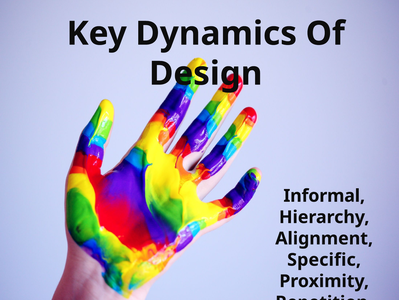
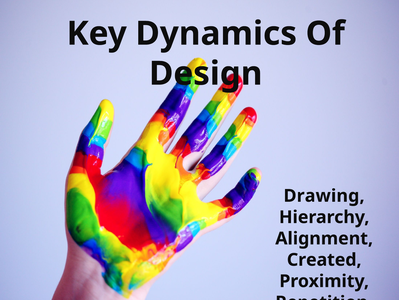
Informal: Informal -> Drawing
Specific: Specific -> Created
